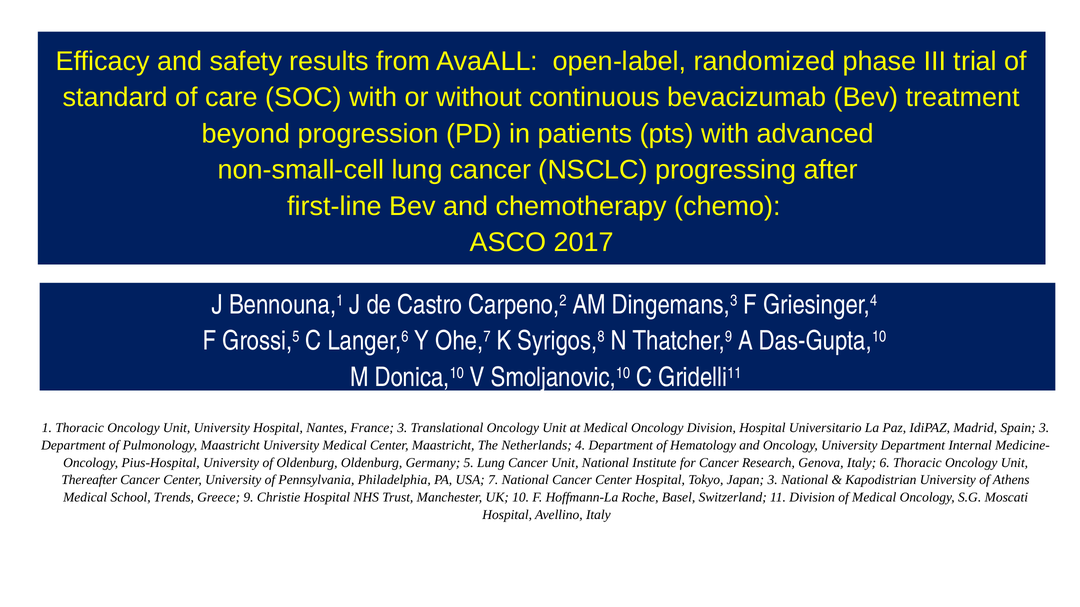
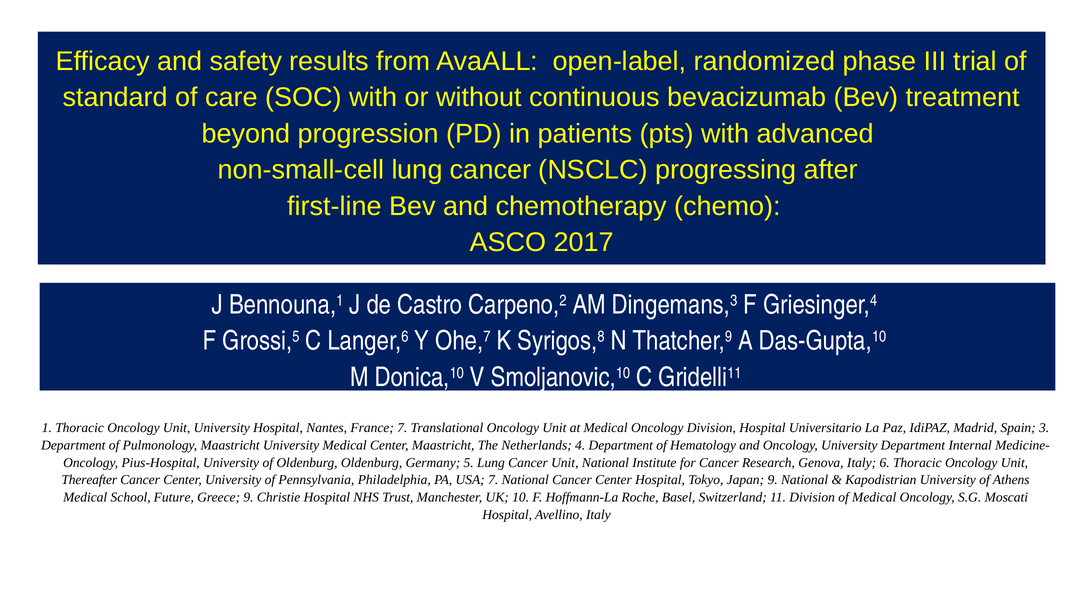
France 3: 3 -> 7
Japan 3: 3 -> 9
Trends: Trends -> Future
